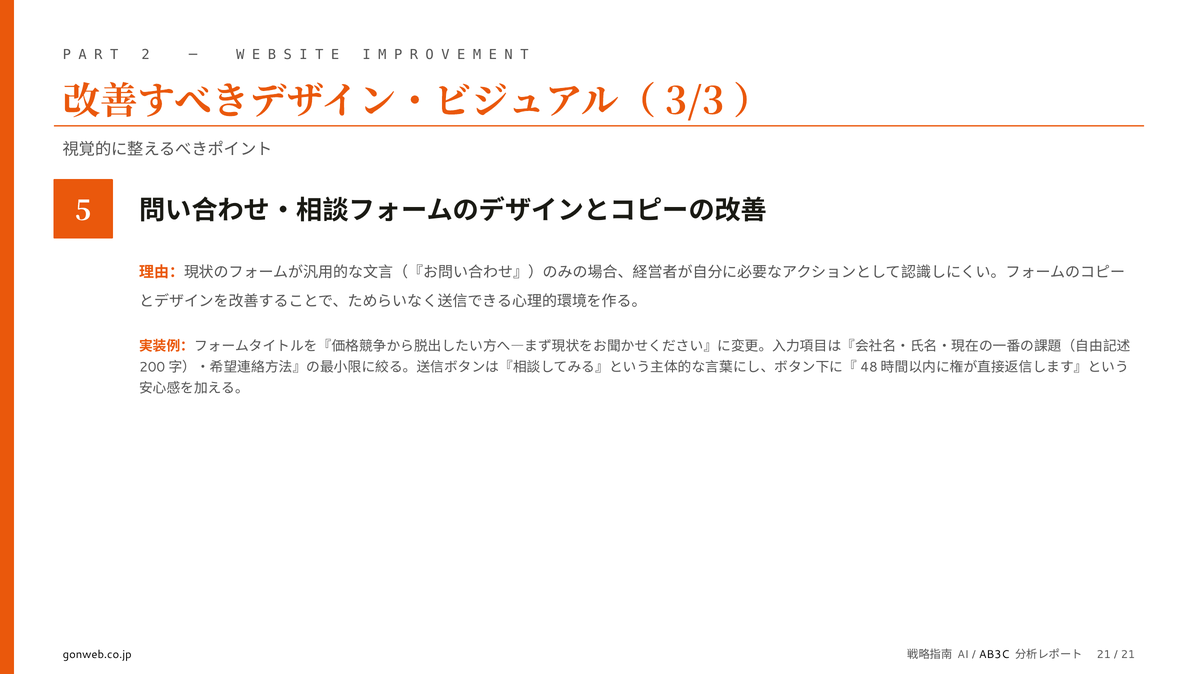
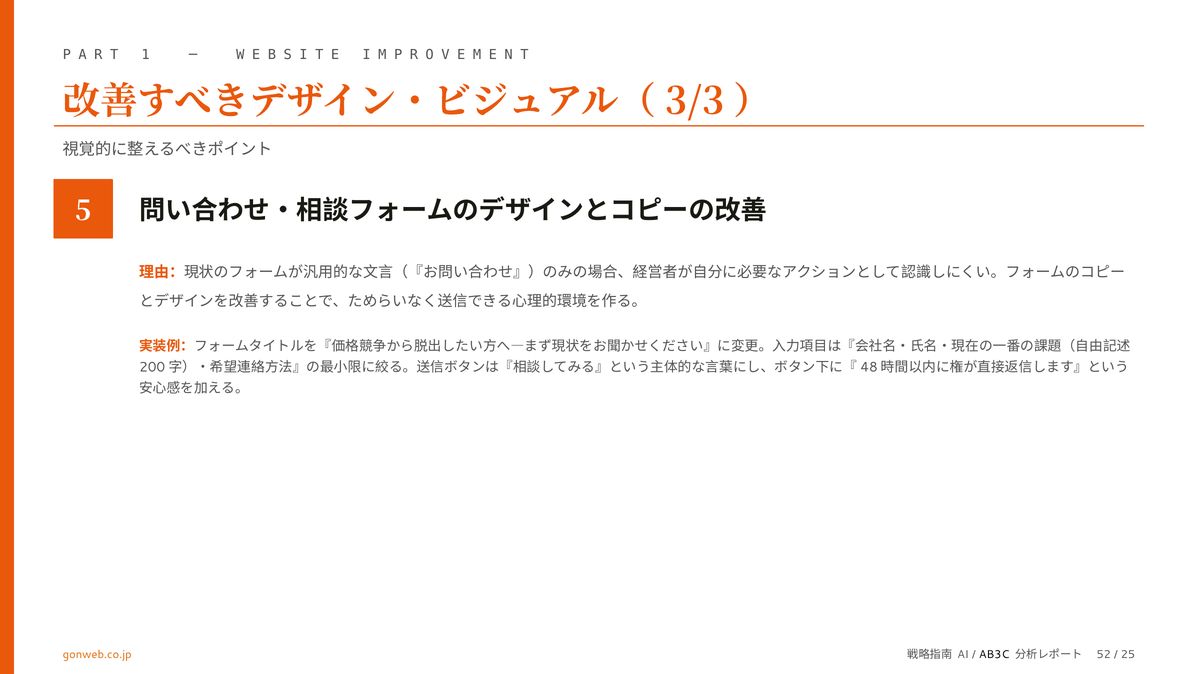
2: 2 -> 1
gonweb.co.jp colour: black -> orange
21 at (1104, 654): 21 -> 52
21 at (1128, 654): 21 -> 25
